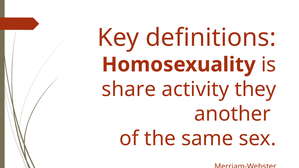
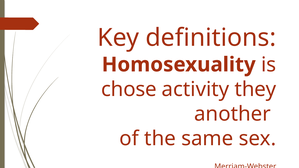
share: share -> chose
